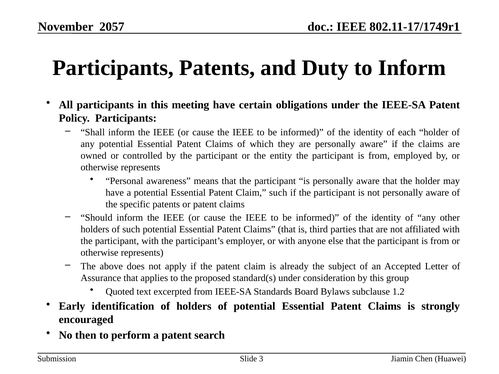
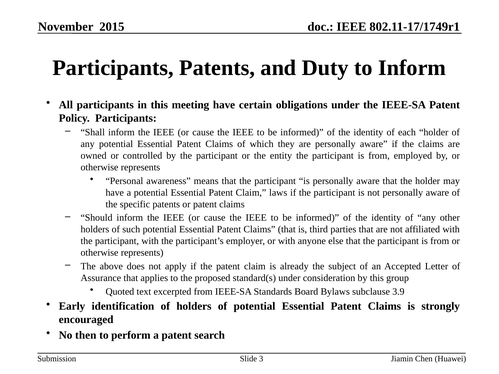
2057: 2057 -> 2015
Claim such: such -> laws
1.2: 1.2 -> 3.9
